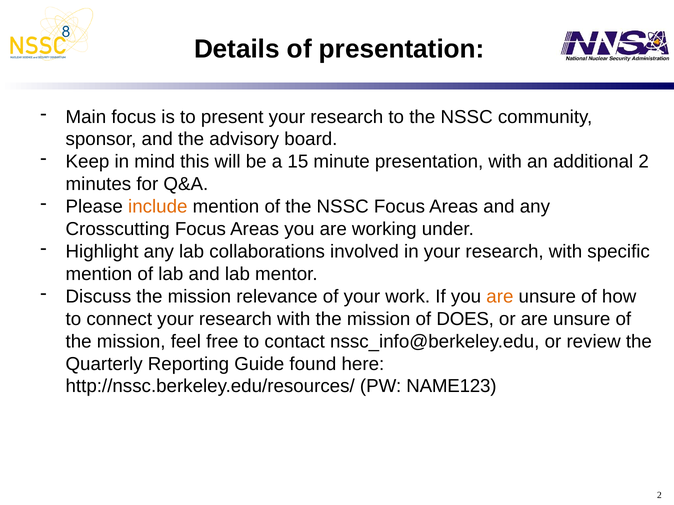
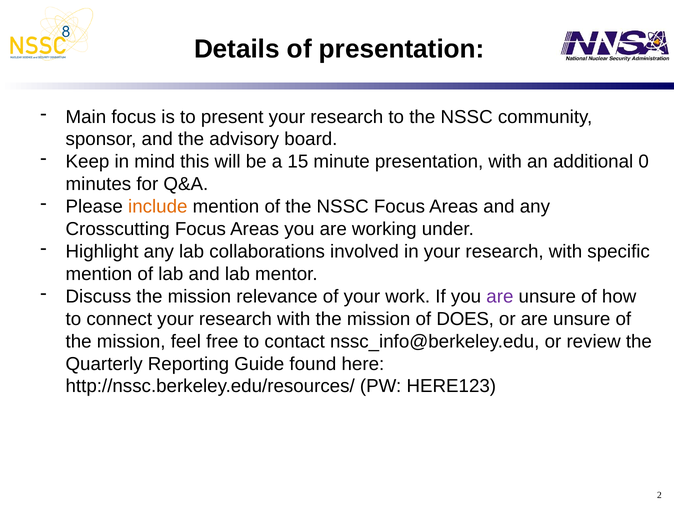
additional 2: 2 -> 0
are at (500, 297) colour: orange -> purple
NAME123: NAME123 -> HERE123
